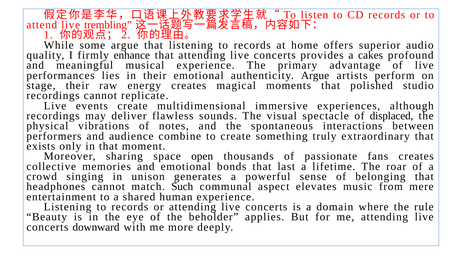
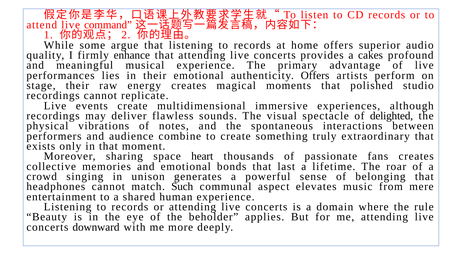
trembling: trembling -> command
authenticity Argue: Argue -> Offers
displaced: displaced -> delighted
open: open -> heart
